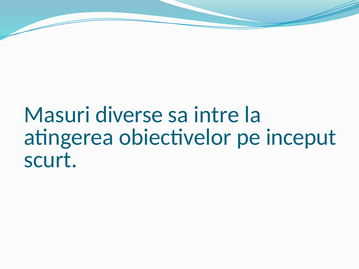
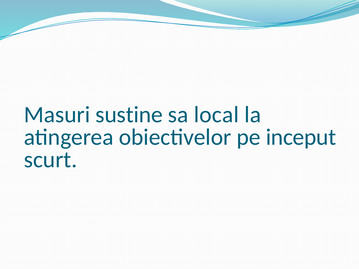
diverse: diverse -> sustine
intre: intre -> local
